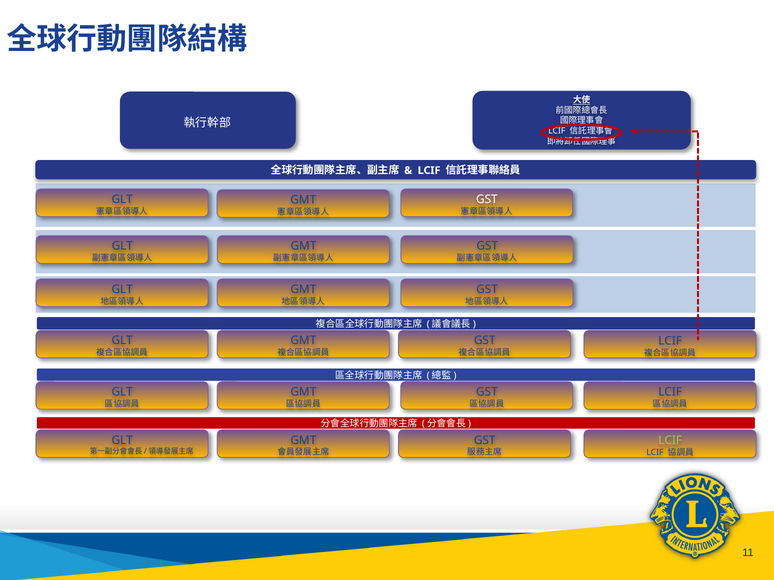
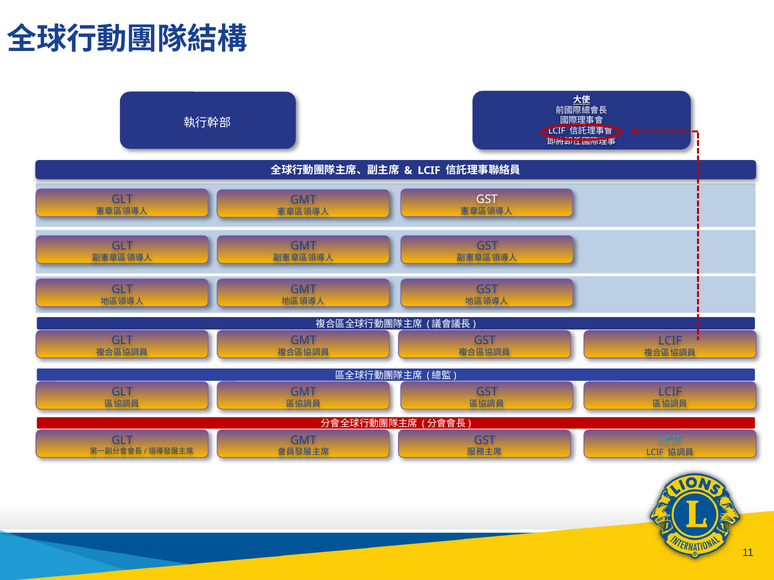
LCIF at (670, 441) colour: light green -> light blue
